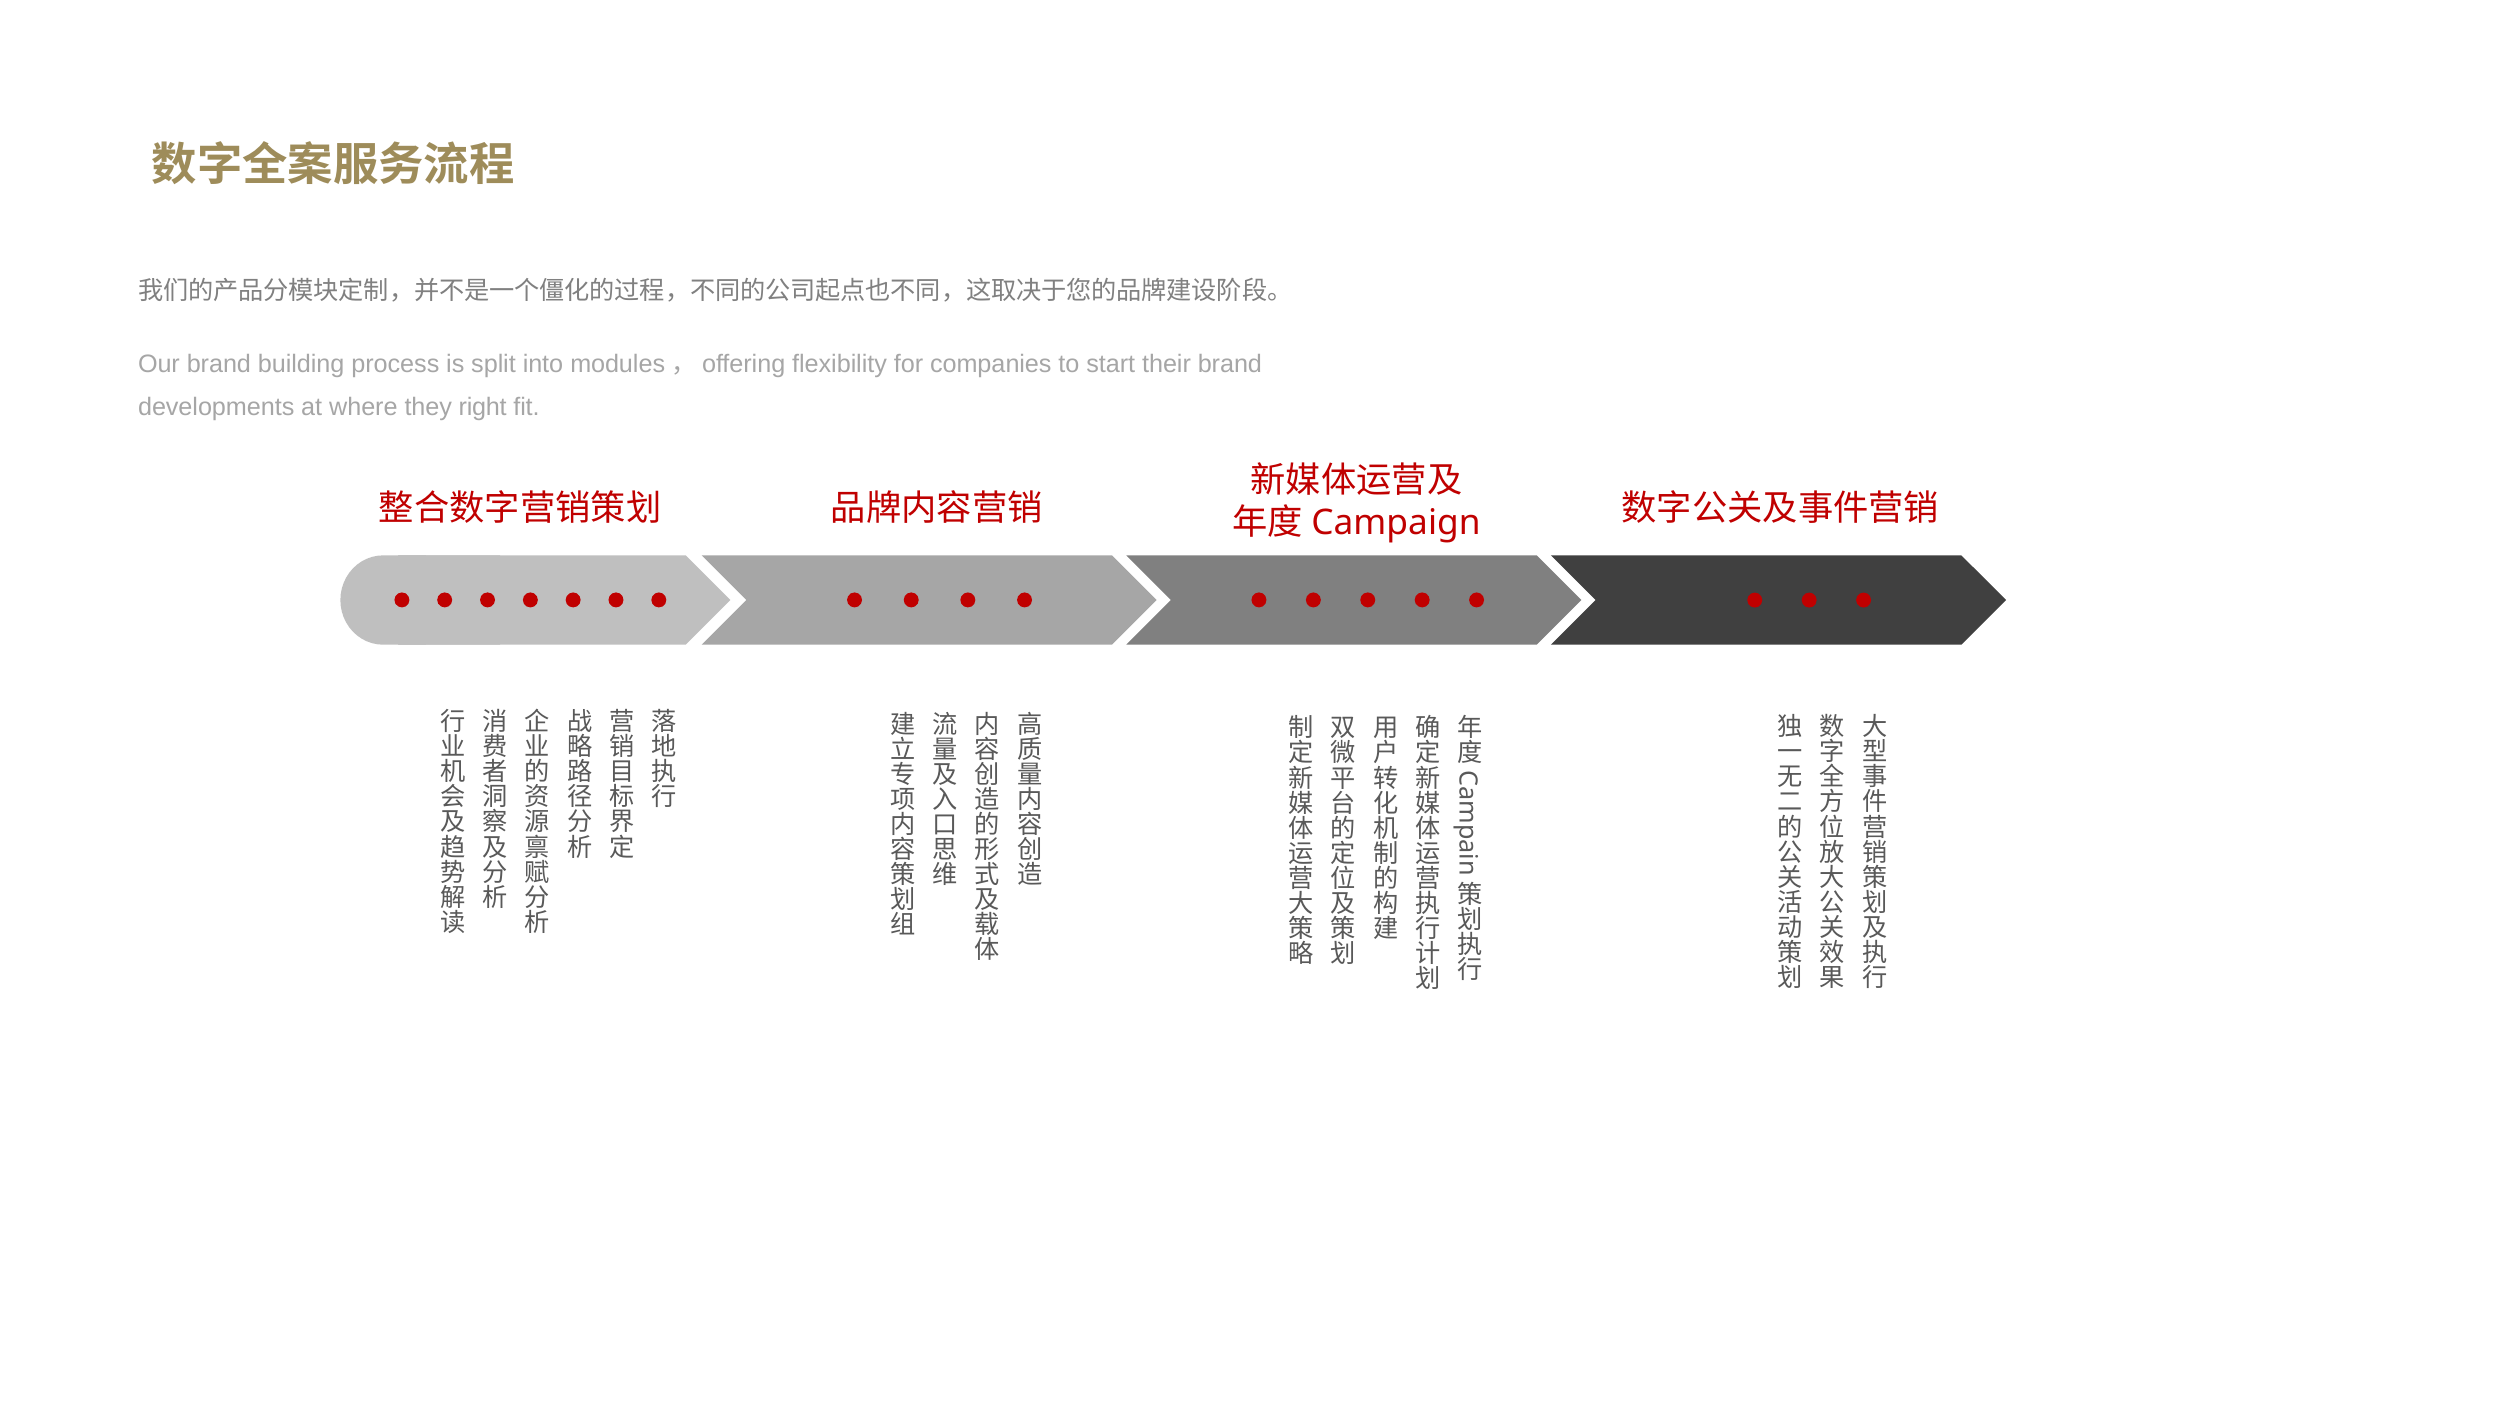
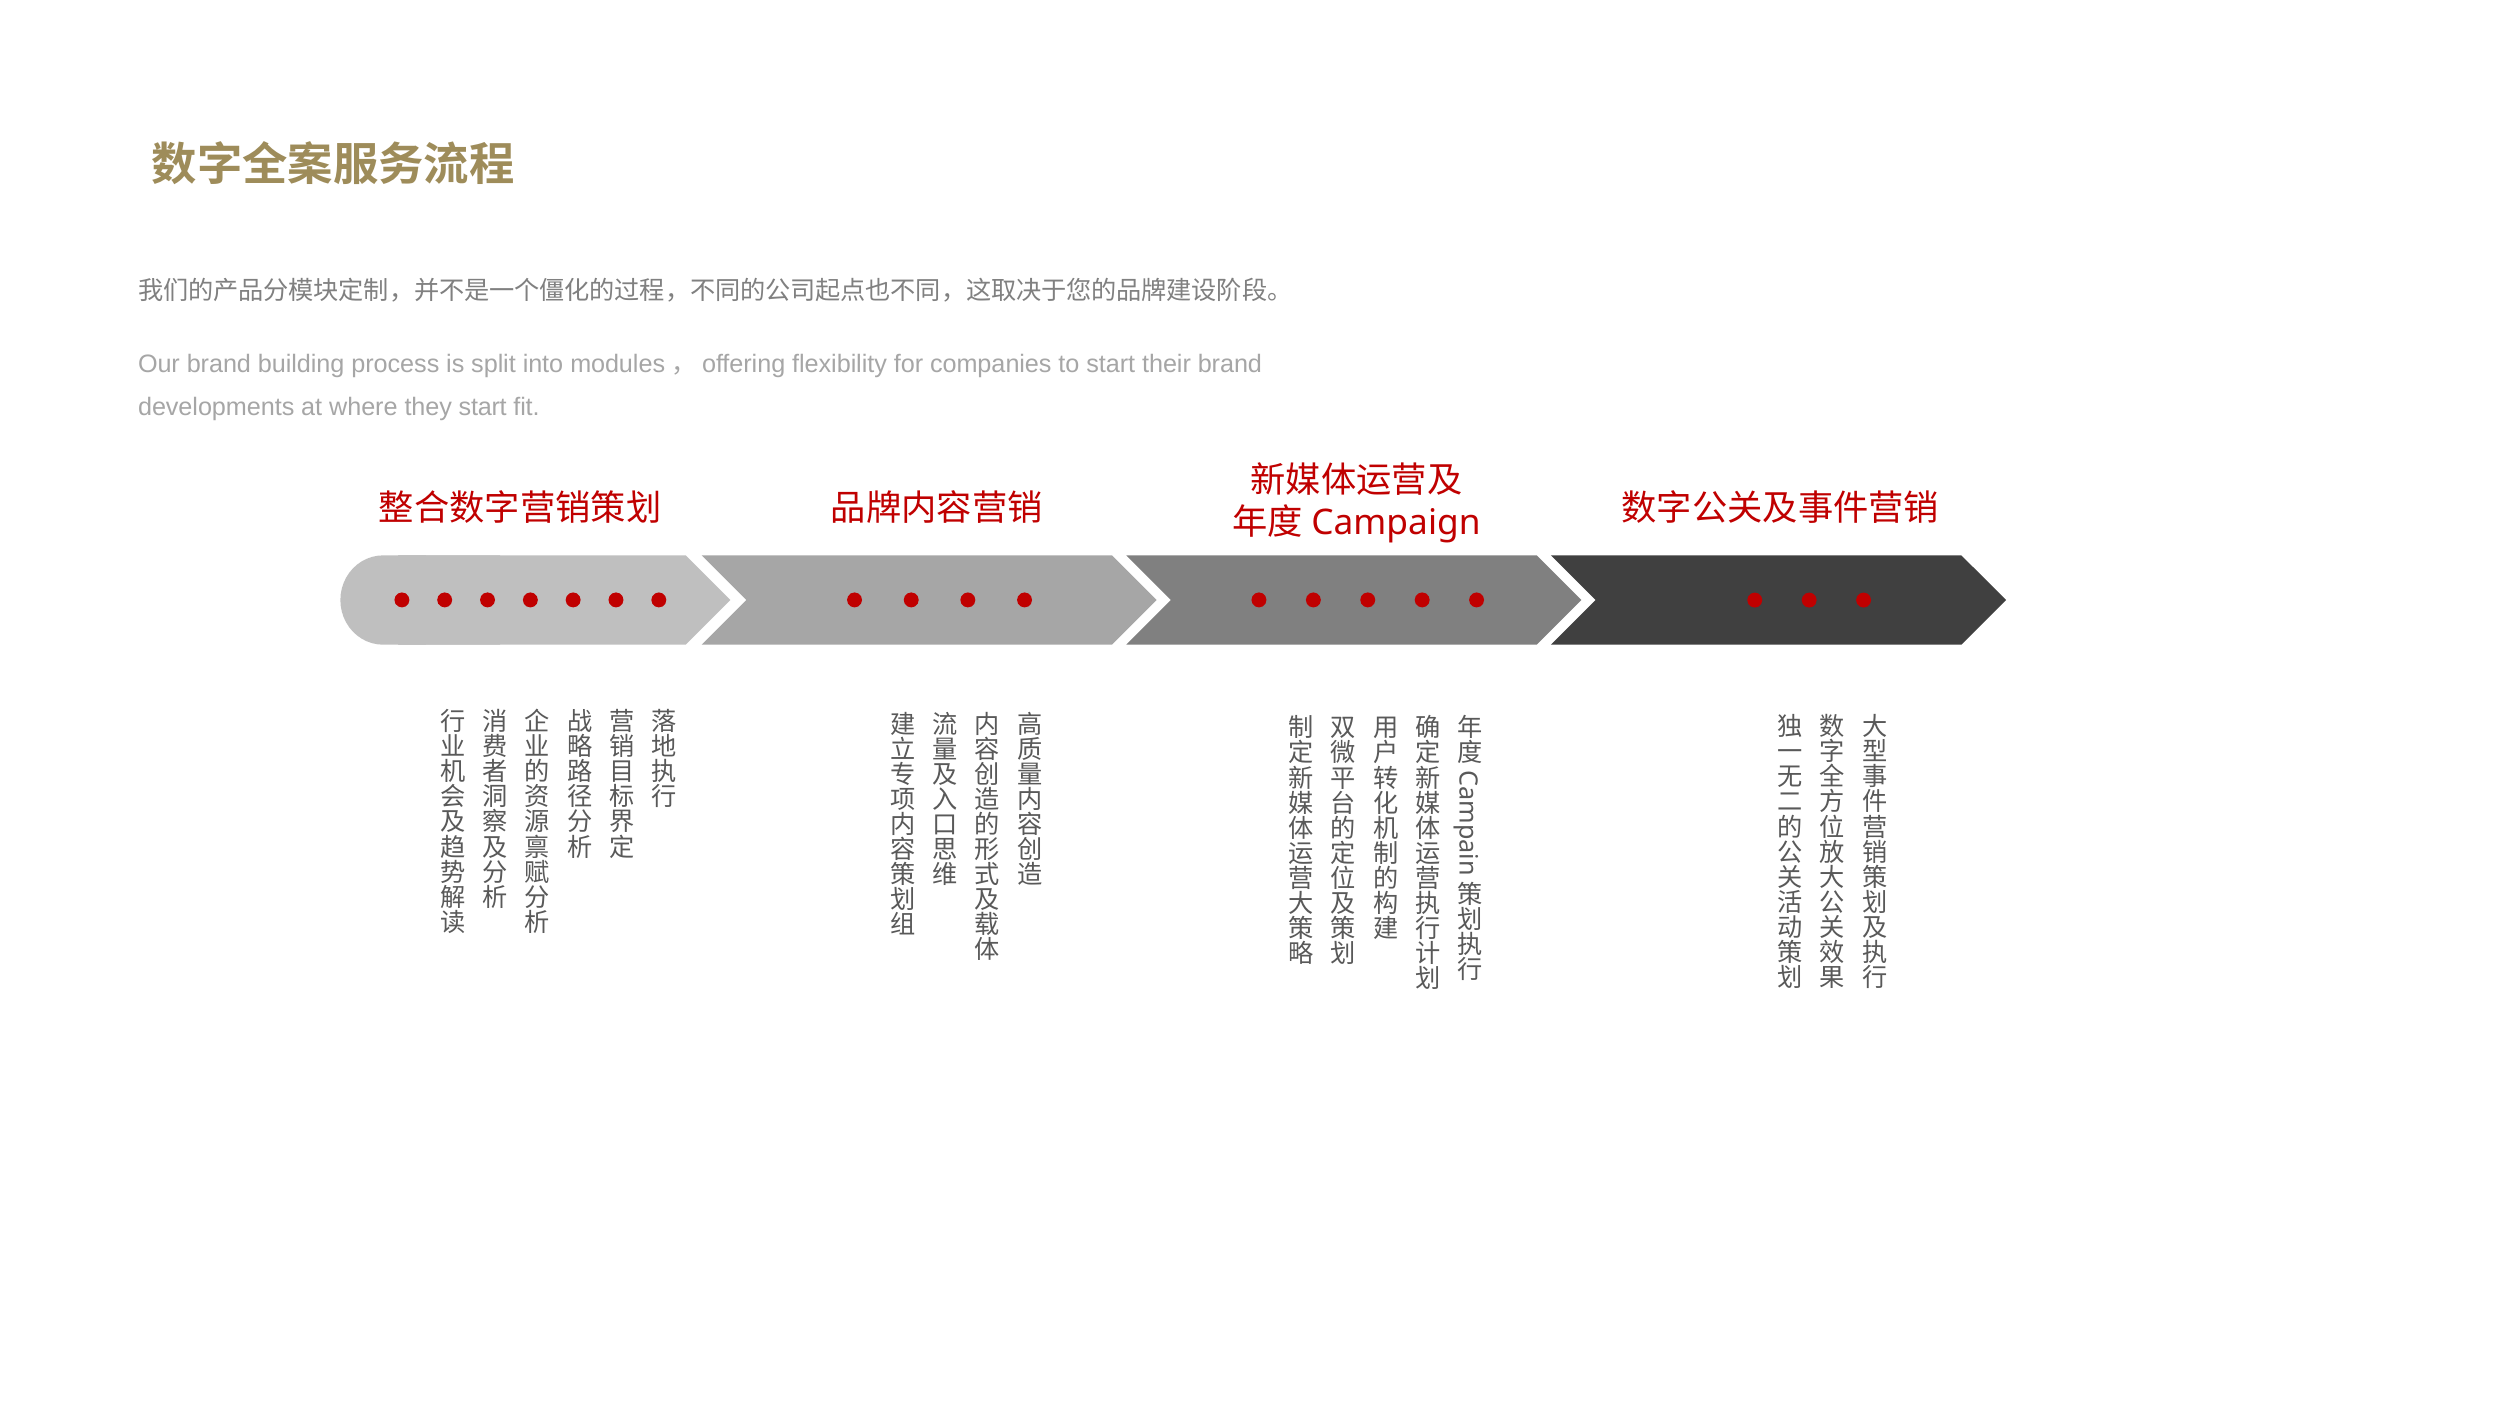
they right: right -> start
